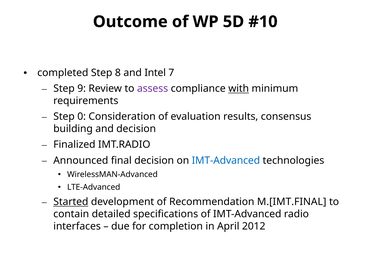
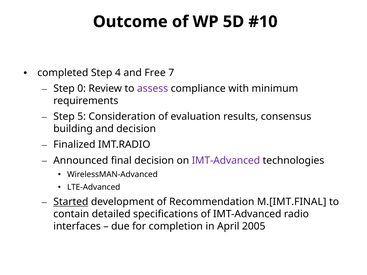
8: 8 -> 4
Intel: Intel -> Free
9: 9 -> 0
with underline: present -> none
0: 0 -> 5
IMT-Advanced at (226, 161) colour: blue -> purple
2012: 2012 -> 2005
